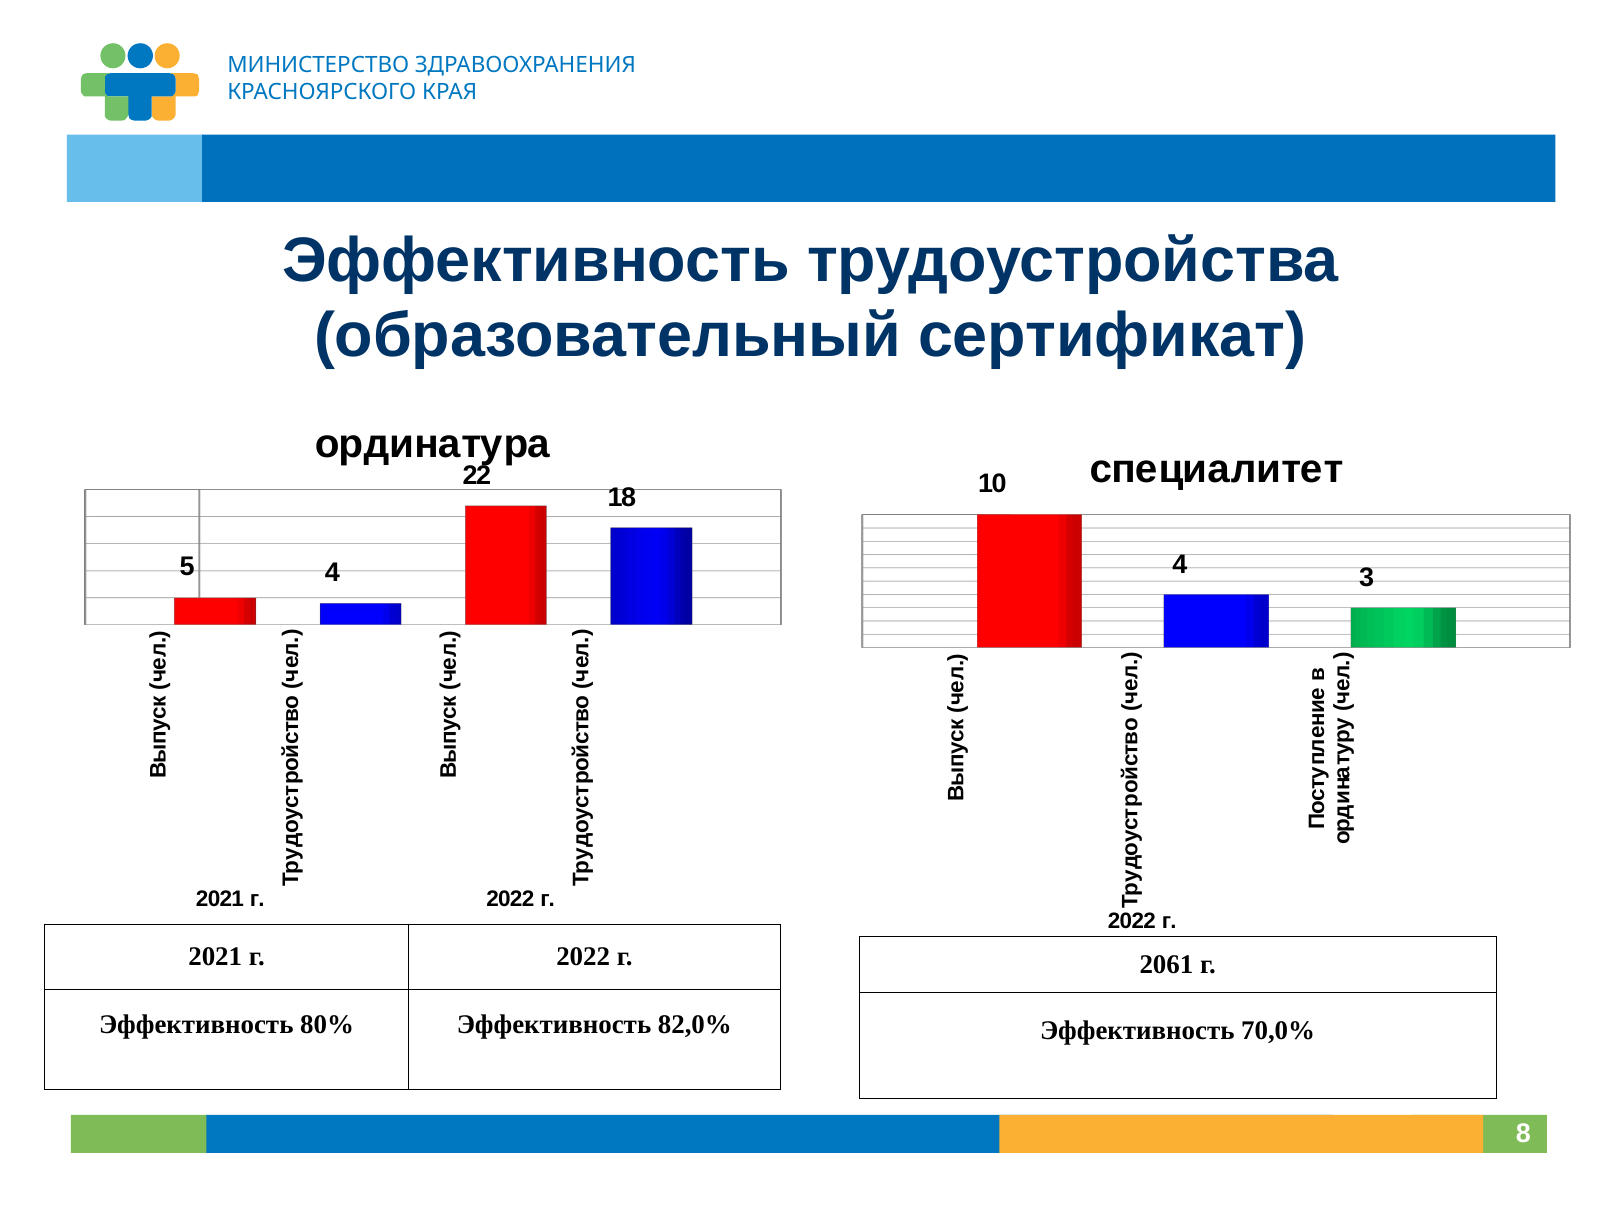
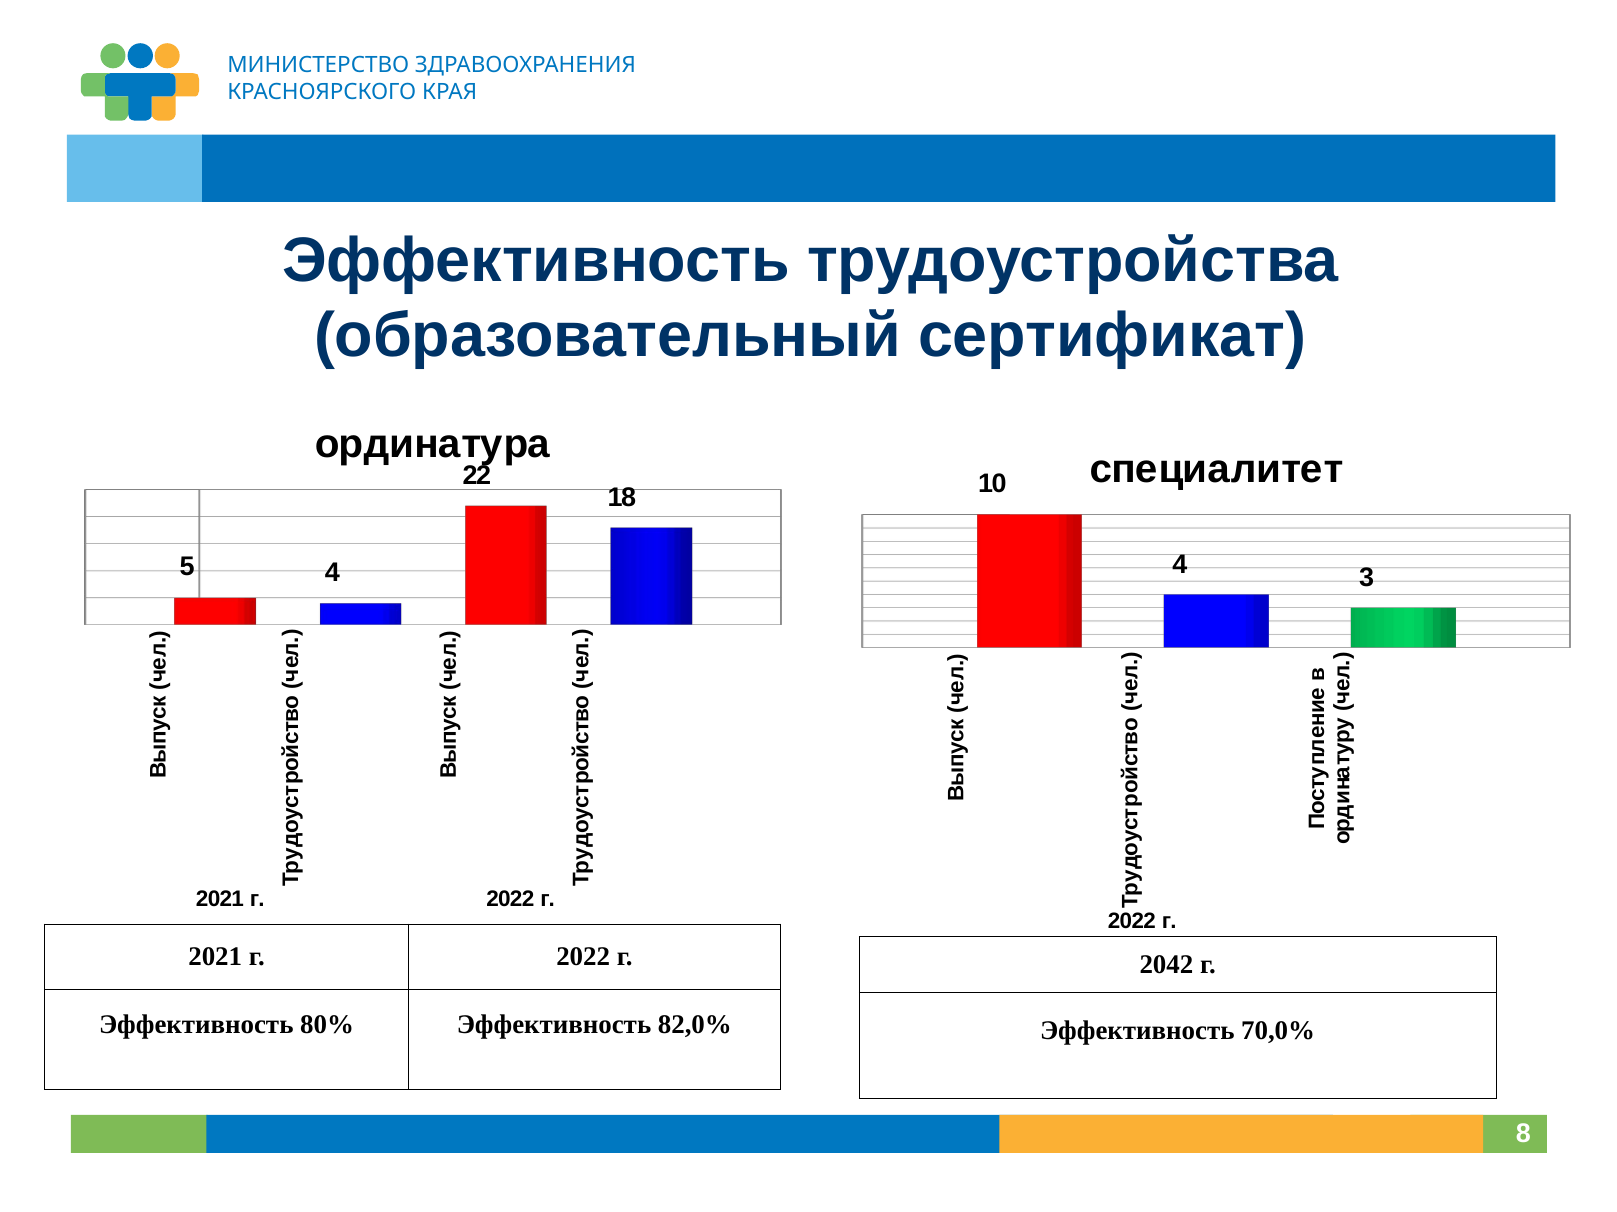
2061: 2061 -> 2042
